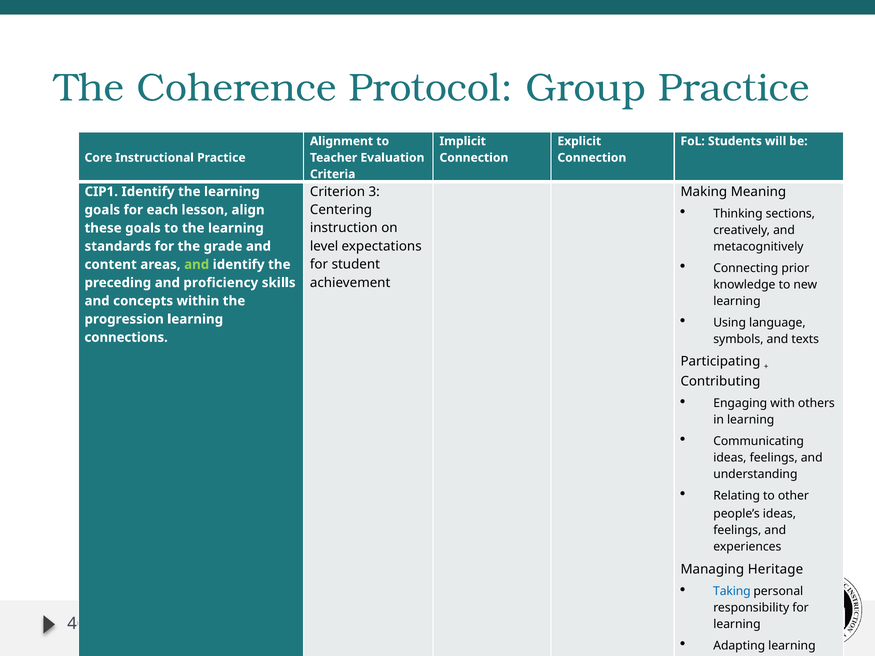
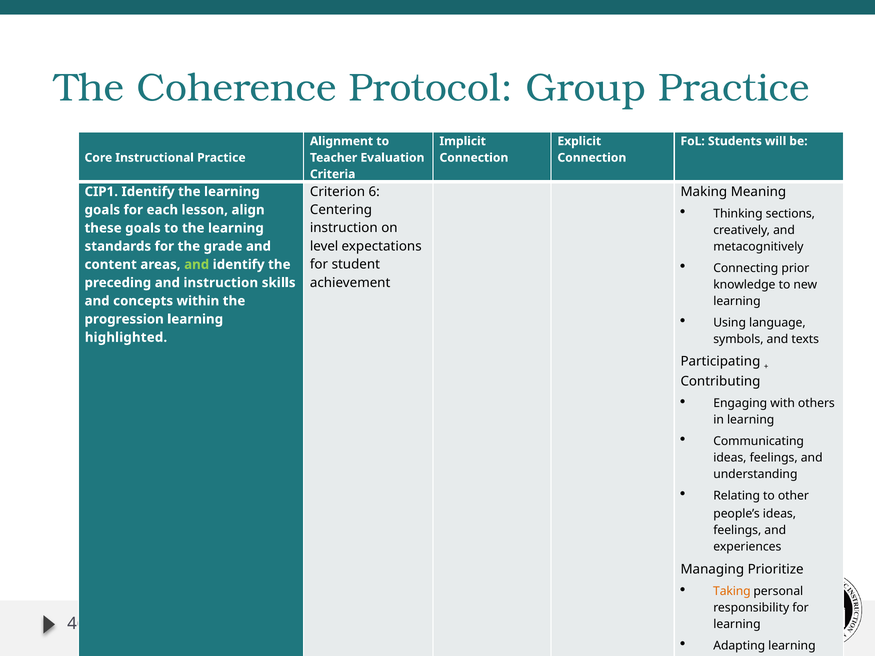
3: 3 -> 6
and proficiency: proficiency -> instruction
connections: connections -> highlighted
Heritage: Heritage -> Prioritize
Taking colour: blue -> orange
